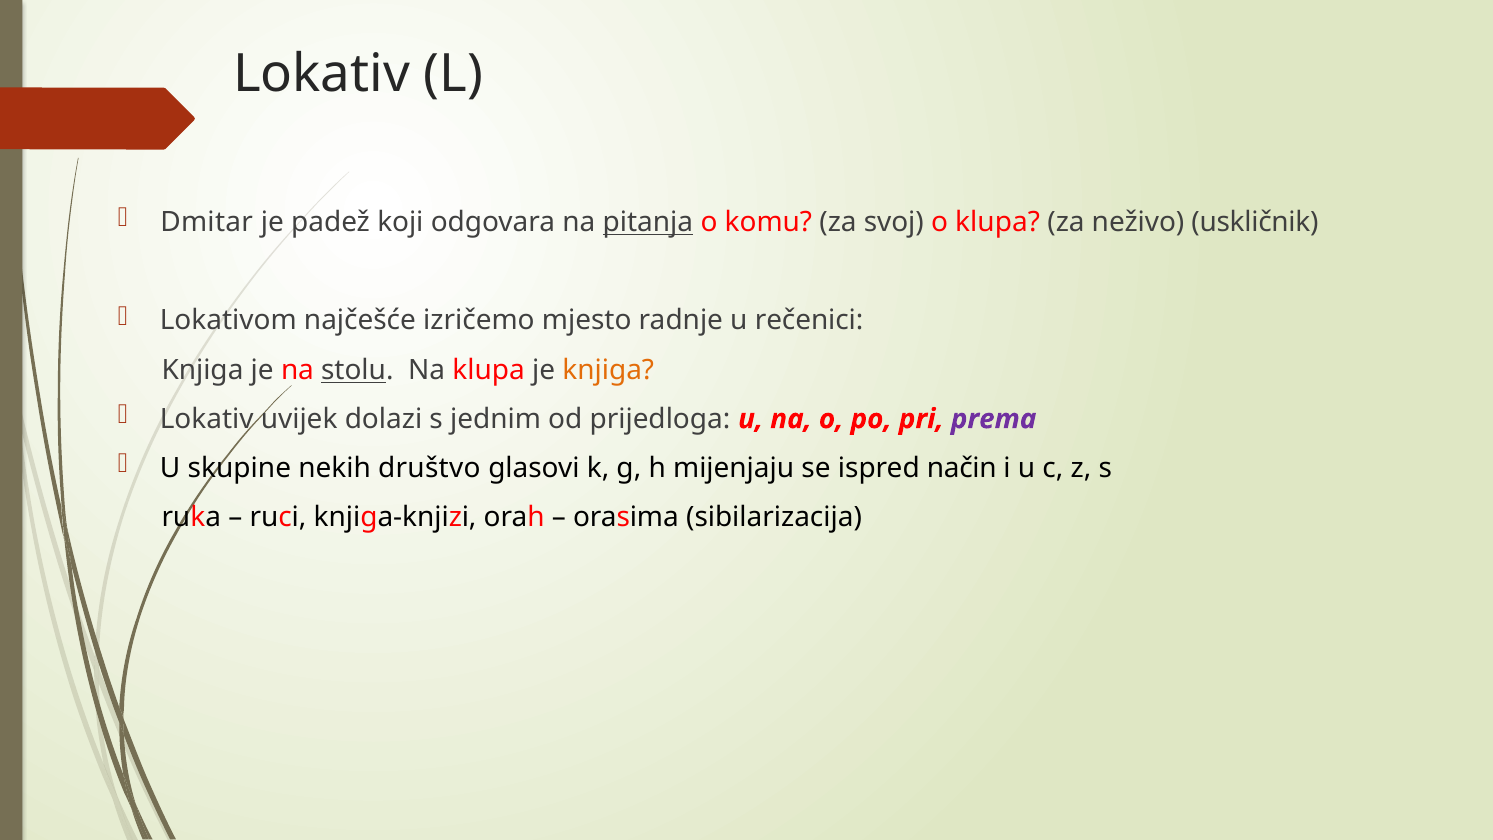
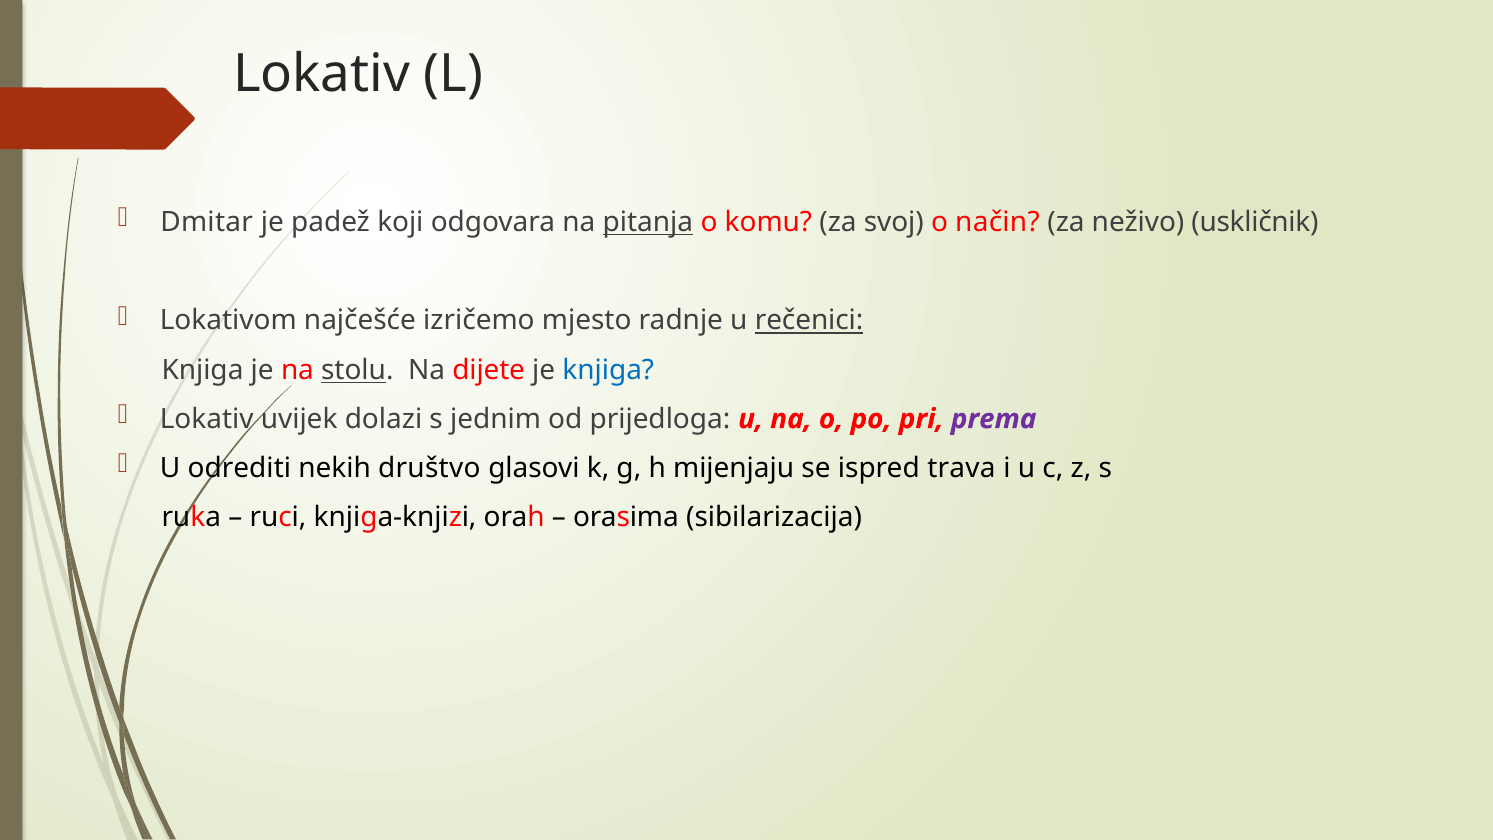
o klupa: klupa -> način
rečenici underline: none -> present
Na klupa: klupa -> dijete
knjiga at (608, 370) colour: orange -> blue
skupine: skupine -> odrediti
način: način -> trava
